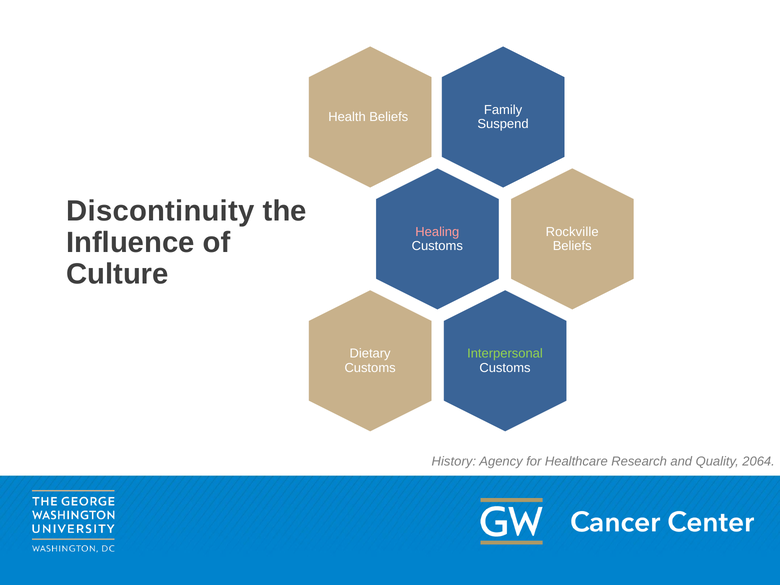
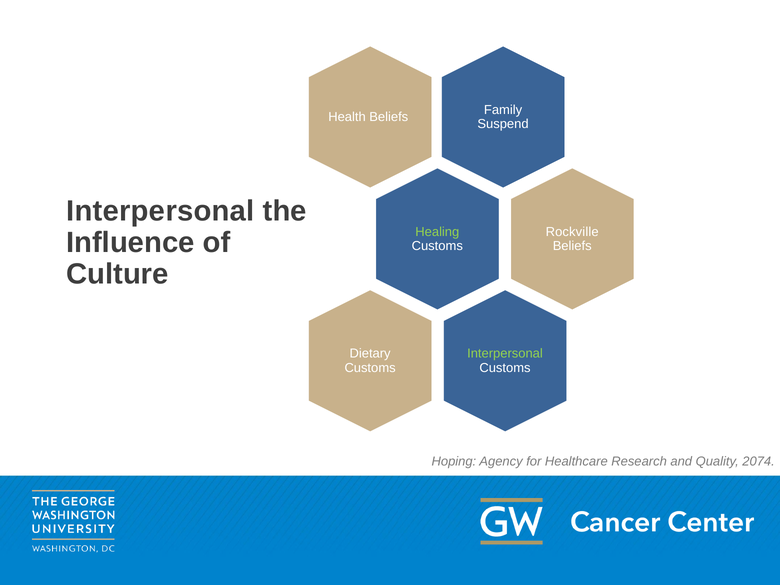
Discontinuity at (160, 211): Discontinuity -> Interpersonal
Healing colour: pink -> light green
History: History -> Hoping
2064: 2064 -> 2074
